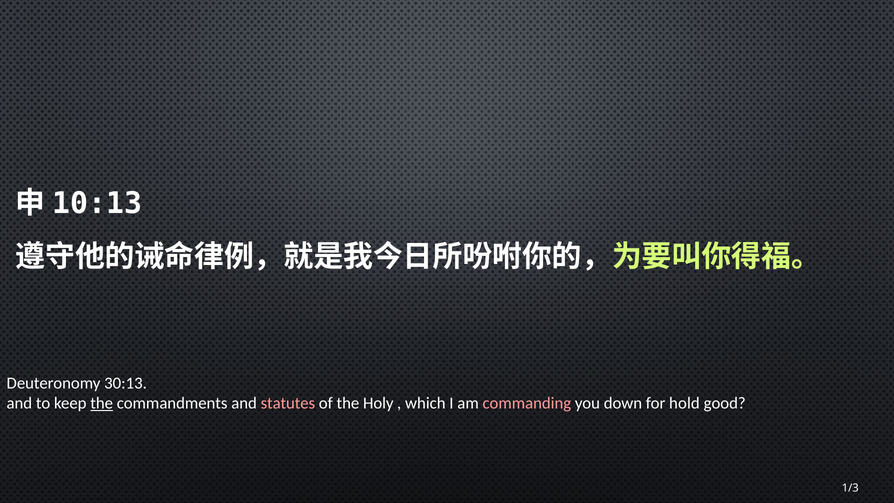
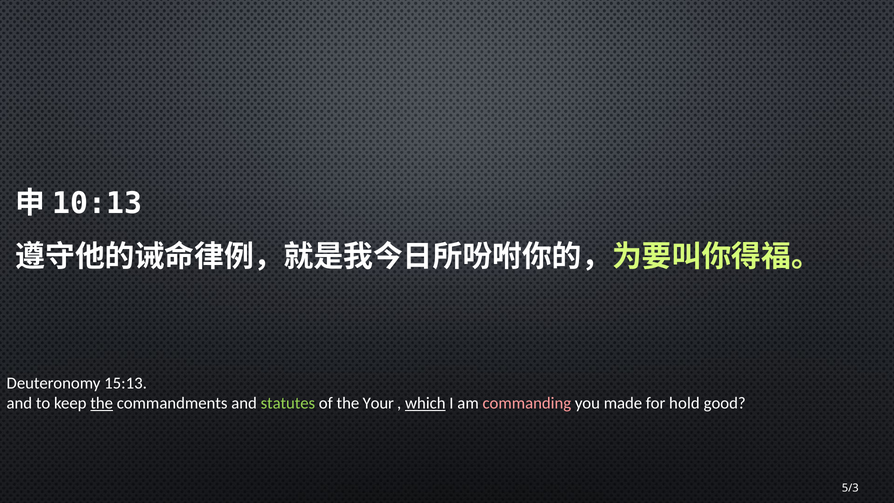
30:13: 30:13 -> 15:13
statutes colour: pink -> light green
Holy: Holy -> Your
which underline: none -> present
down: down -> made
1/3: 1/3 -> 5/3
